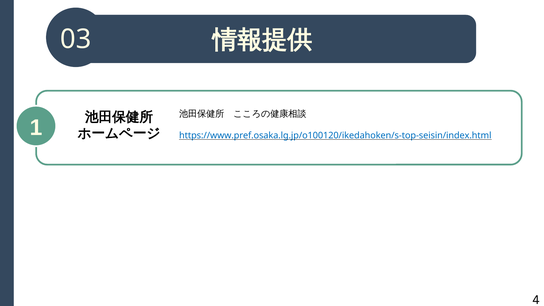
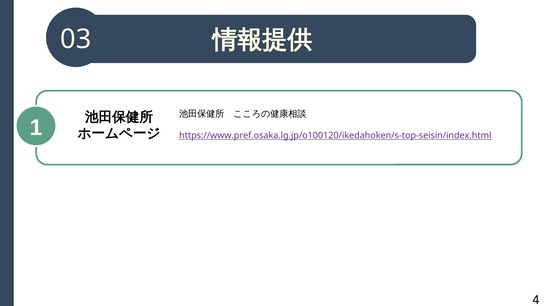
https://www.pref.osaka.lg.jp/o100120/ikedahoken/s-top-seisin/index.html colour: blue -> purple
